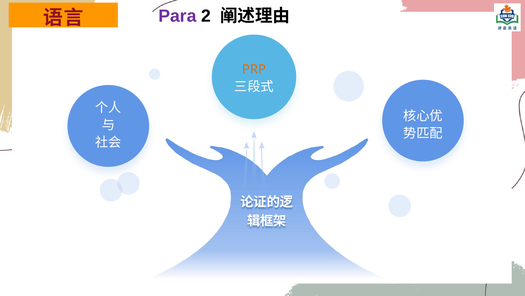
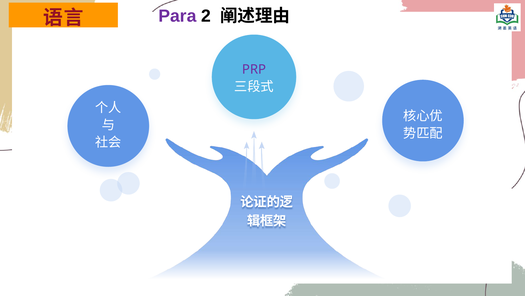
PRP colour: orange -> purple
